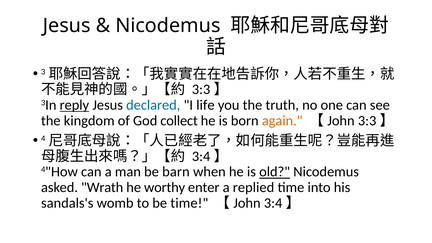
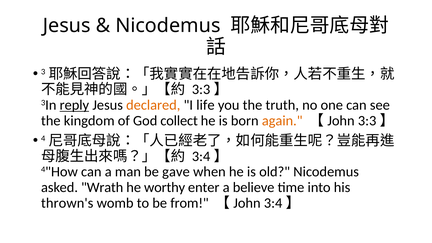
declared colour: blue -> orange
barn: barn -> gave
old underline: present -> none
replied: replied -> believe
sandals's: sandals's -> thrown's
be time: time -> from
